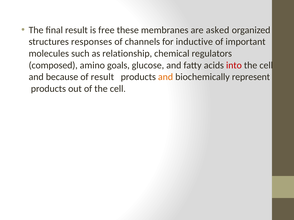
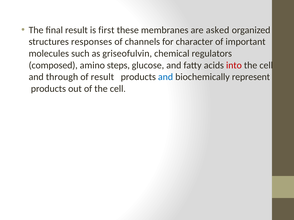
free: free -> first
inductive: inductive -> character
relationship: relationship -> griseofulvin
goals: goals -> steps
because: because -> through
and at (166, 77) colour: orange -> blue
